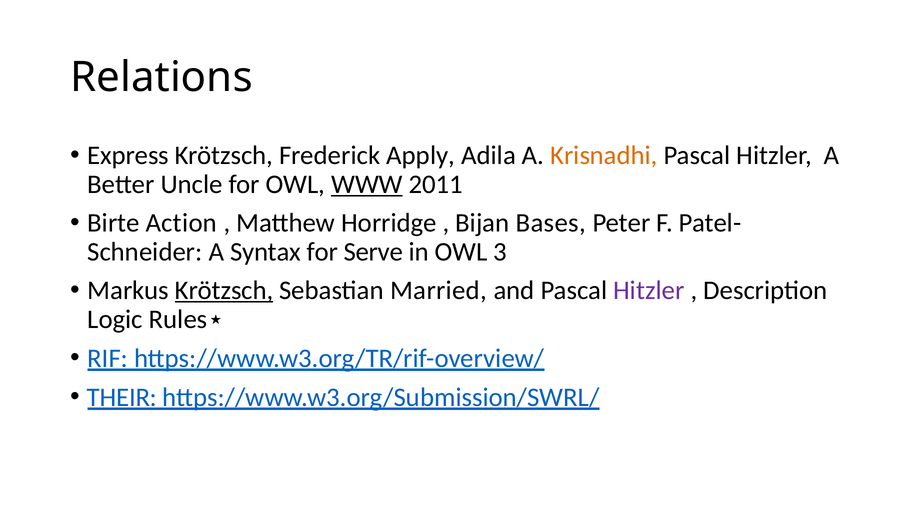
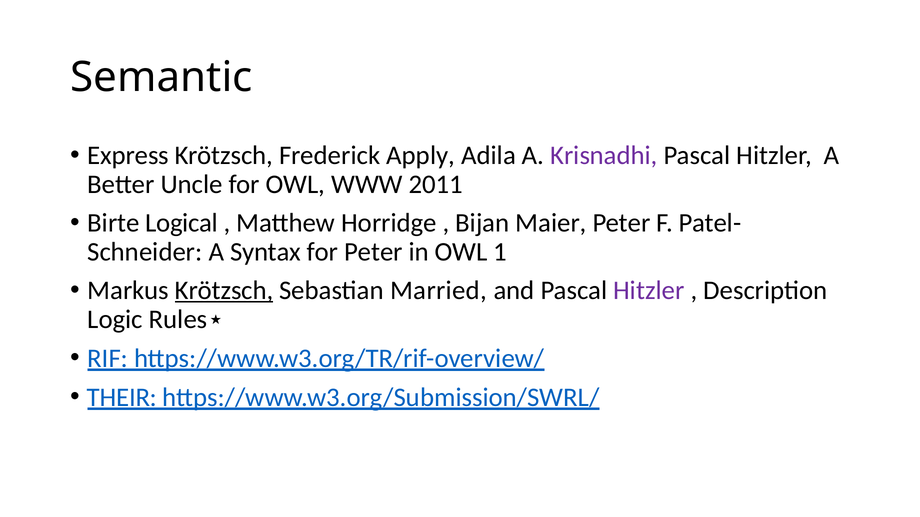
Relations: Relations -> Semantic
Krisnadhi colour: orange -> purple
WWW underline: present -> none
Action: Action -> Logical
Bases: Bases -> Maier
for Serve: Serve -> Peter
3: 3 -> 1
